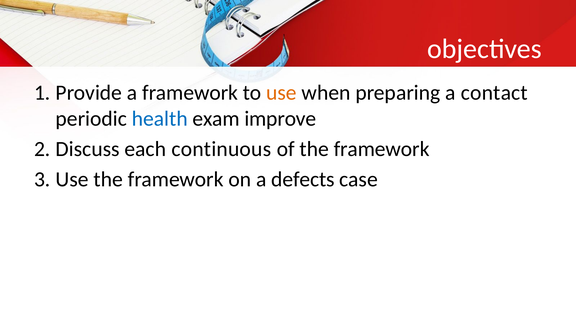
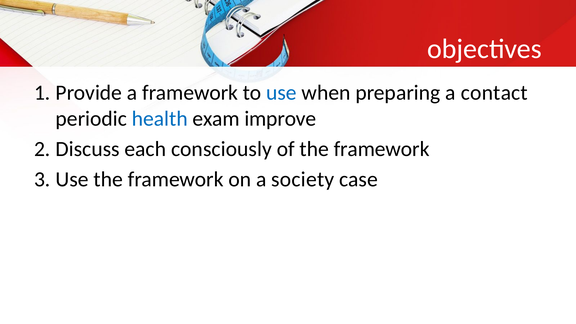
use colour: orange -> blue
continuous: continuous -> consciously
defects: defects -> society
